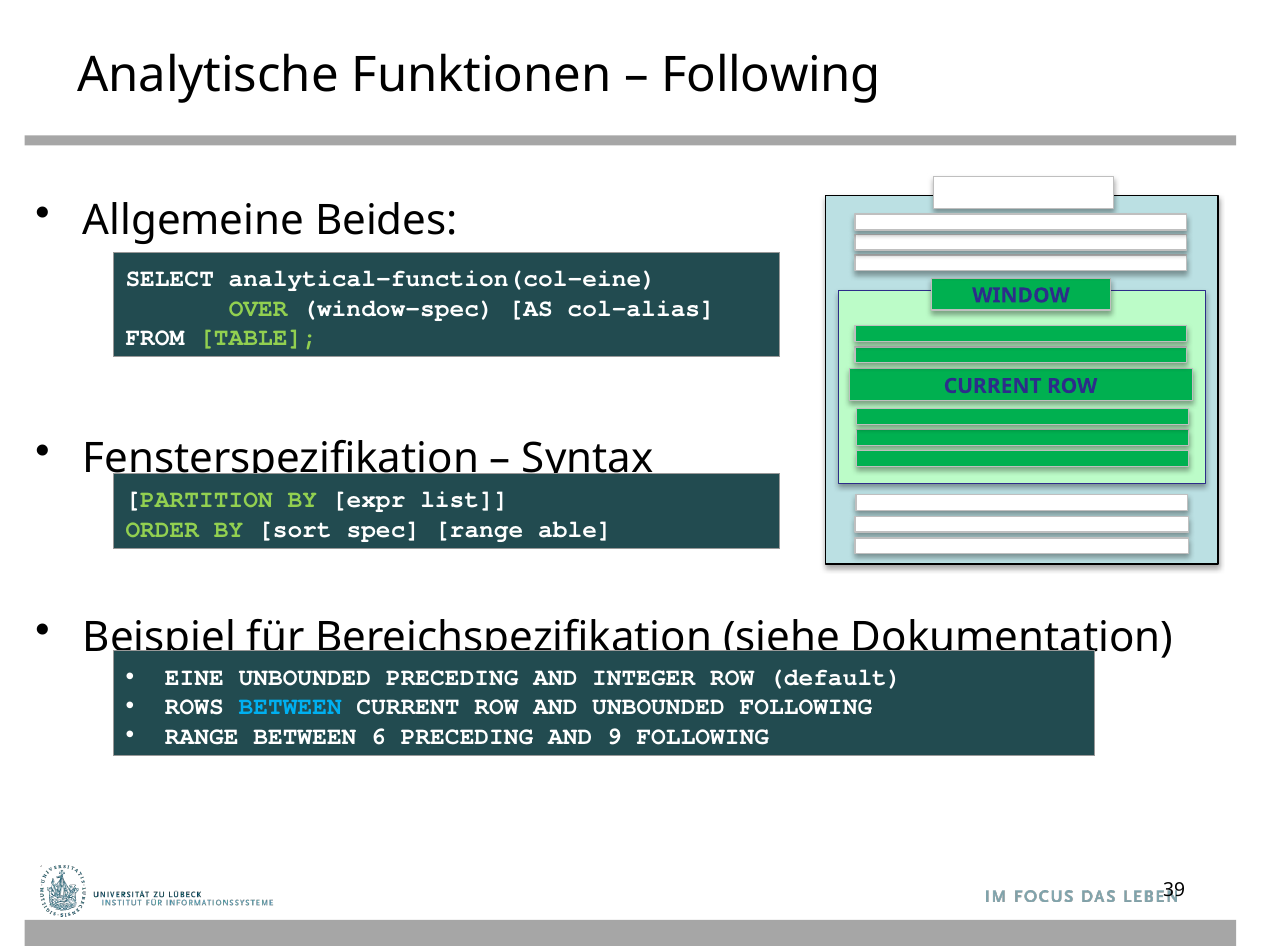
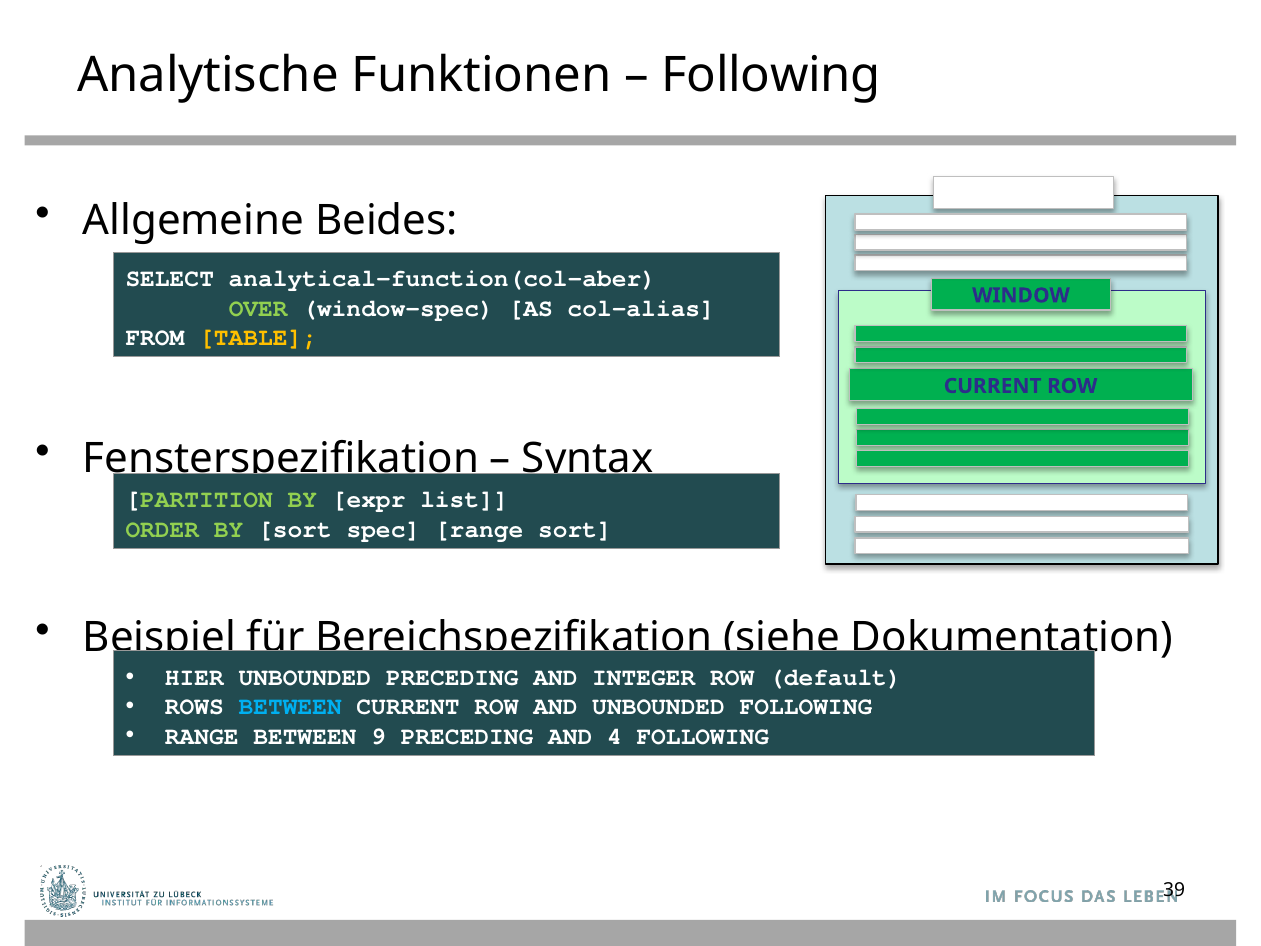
analytical-function(col-eine: analytical-function(col-eine -> analytical-function(col-aber
TABLE at (258, 337) colour: light green -> yellow
range able: able -> sort
EINE: EINE -> HIER
6: 6 -> 9
9: 9 -> 4
